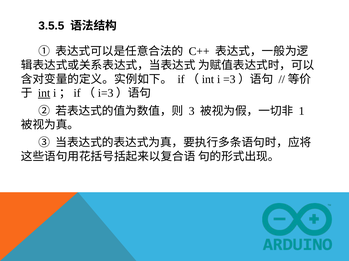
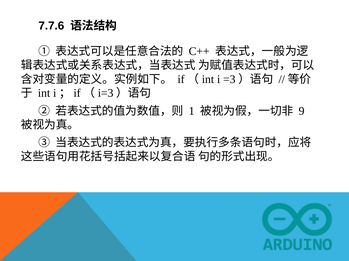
3.5.5: 3.5.5 -> 7.7.6
int underline: present -> none
3: 3 -> 1
1: 1 -> 9
